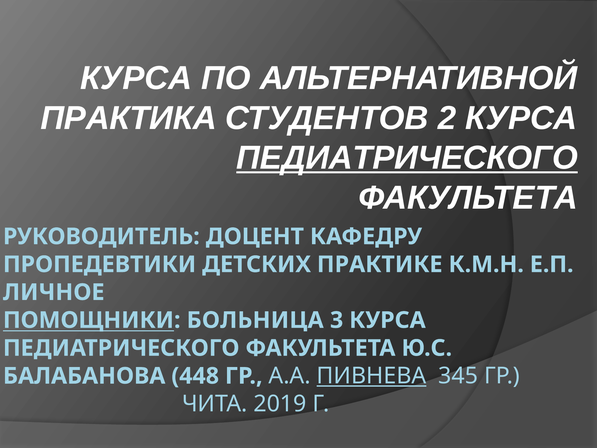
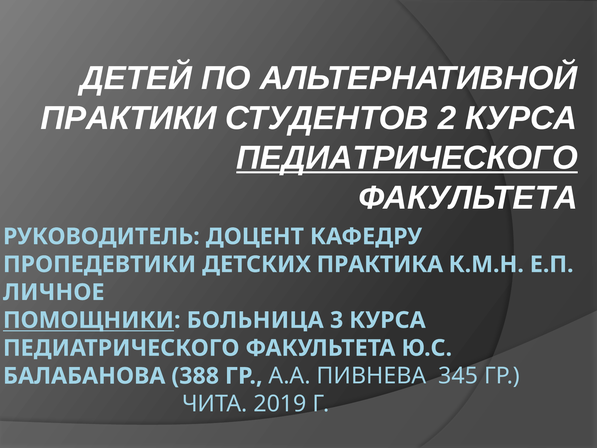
КУРСА at (136, 78): КУРСА -> ДЕТЕЙ
ПРАКТИКА: ПРАКТИКА -> ПРАКТИКИ
ПРАКТИКЕ: ПРАКТИКЕ -> ПРАКТИКА
448: 448 -> 388
ПИВНЕВА underline: present -> none
